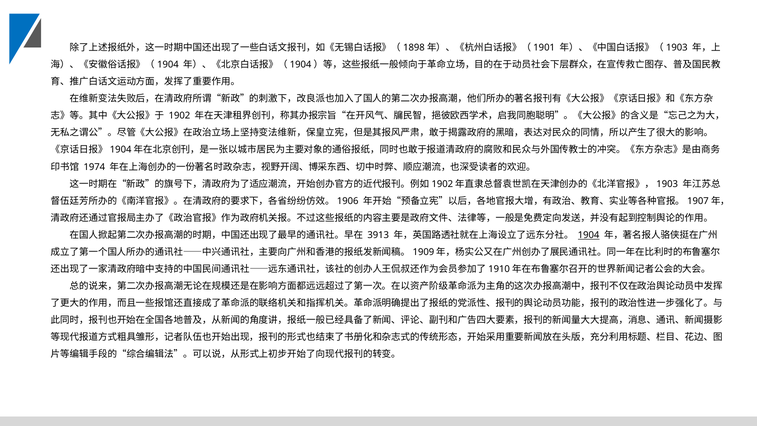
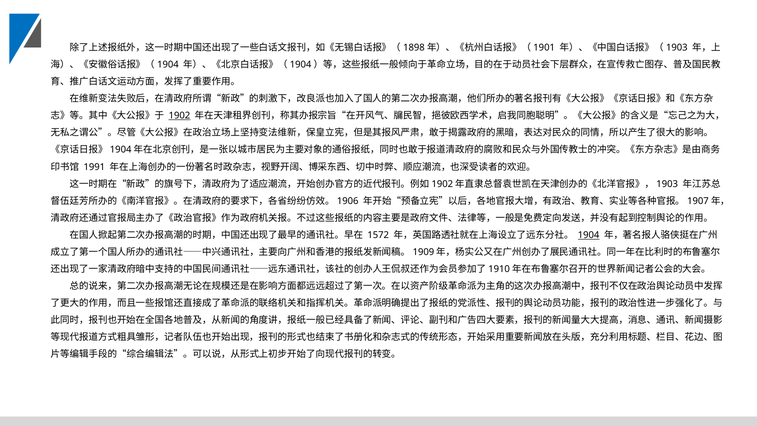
1902 underline: none -> present
1974: 1974 -> 1991
3913: 3913 -> 1572
